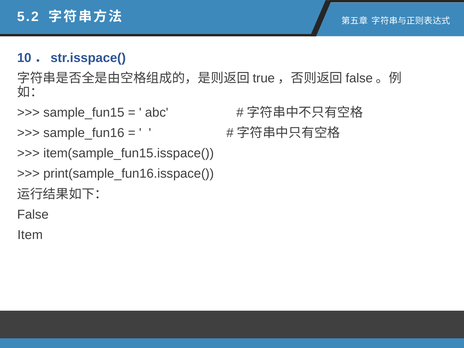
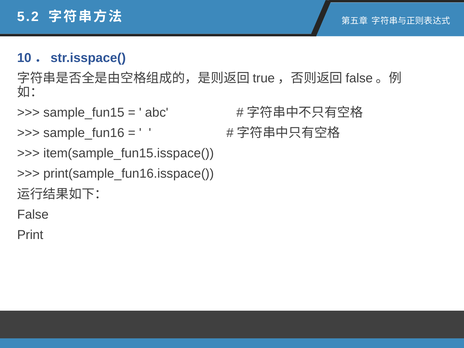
Item: Item -> Print
